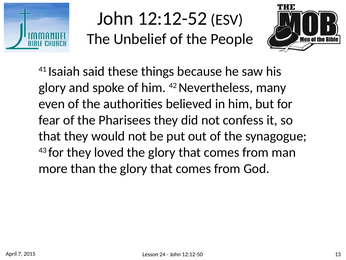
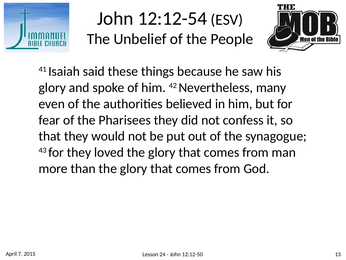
12:12-52: 12:12-52 -> 12:12-54
